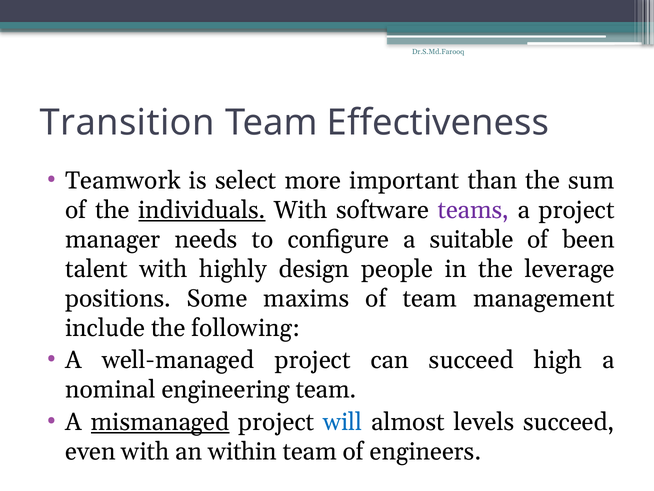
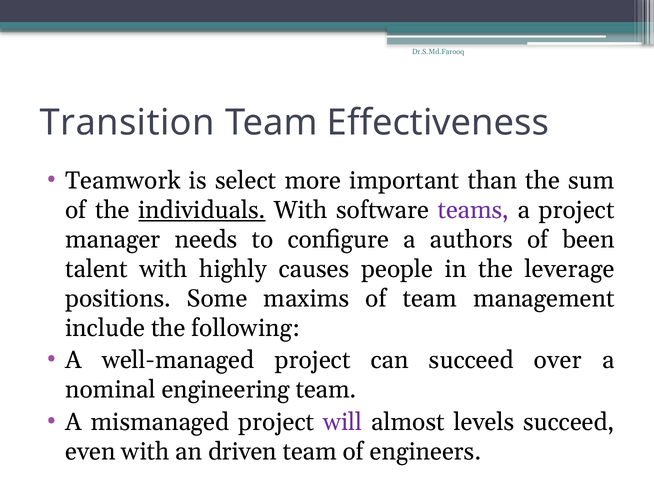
suitable: suitable -> authors
design: design -> causes
high: high -> over
mismanaged underline: present -> none
will colour: blue -> purple
within: within -> driven
